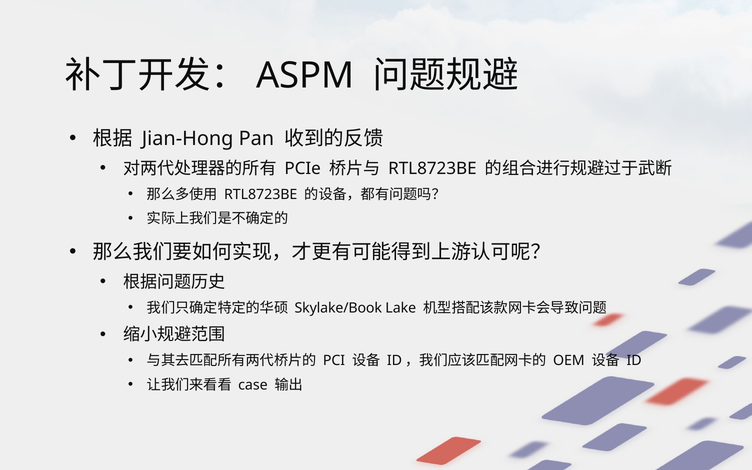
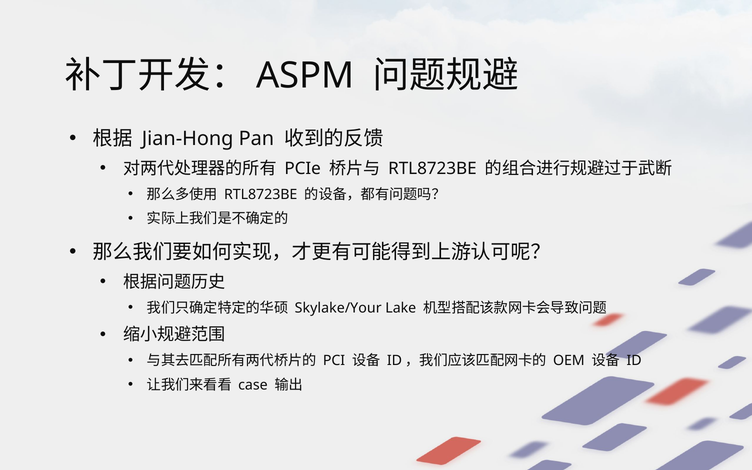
Skylake/Book: Skylake/Book -> Skylake/Your
